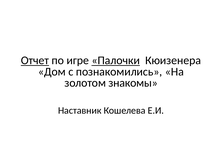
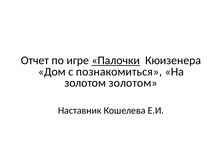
Отчет underline: present -> none
познакомились: познакомились -> познакомиться
золотом знакомы: знакомы -> золотом
